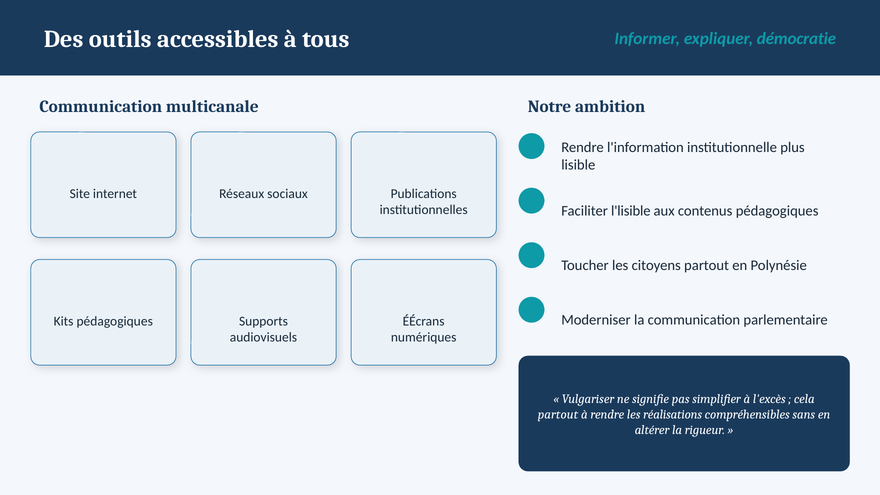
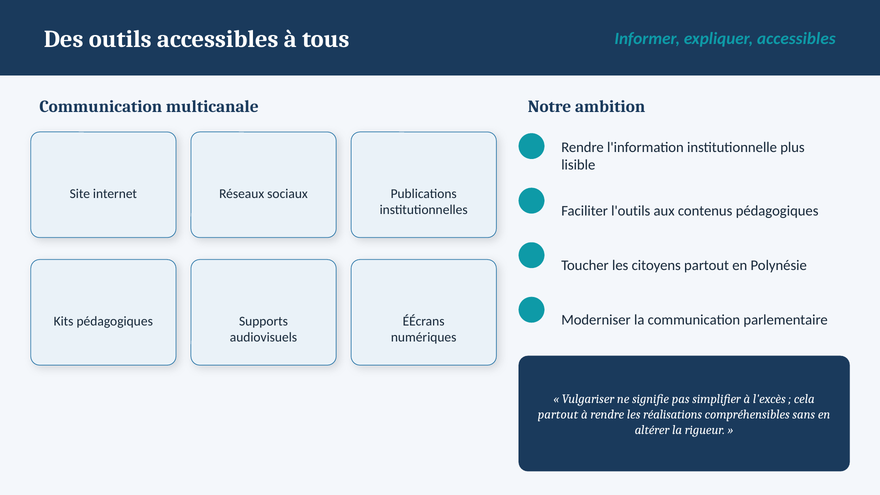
expliquer démocratie: démocratie -> accessibles
l'lisible: l'lisible -> l'outils
